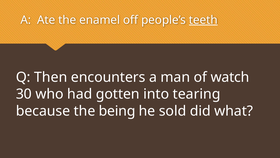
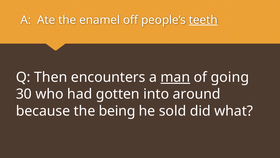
man underline: none -> present
watch: watch -> going
tearing: tearing -> around
